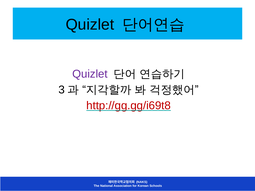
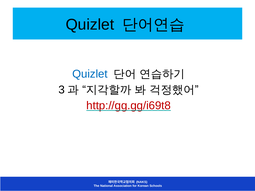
Quizlet at (90, 74) colour: purple -> blue
